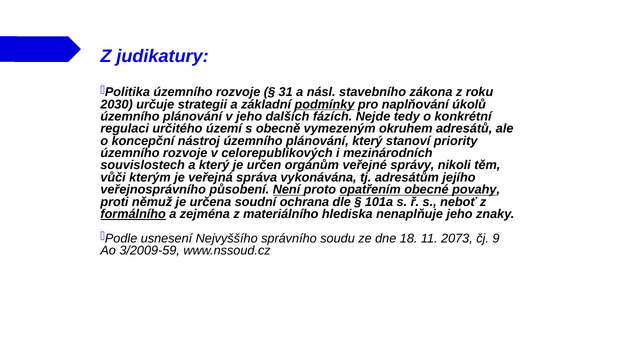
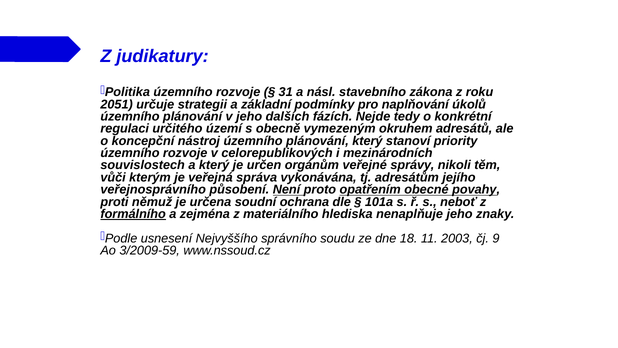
2030: 2030 -> 2051
podmínky underline: present -> none
2073: 2073 -> 2003
